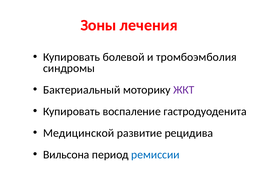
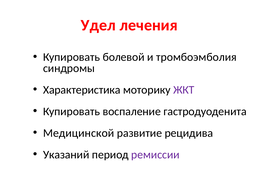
Зоны: Зоны -> Удел
Бактериальный: Бактериальный -> Характеристика
Вильсона: Вильсона -> Указаний
ремиссии colour: blue -> purple
